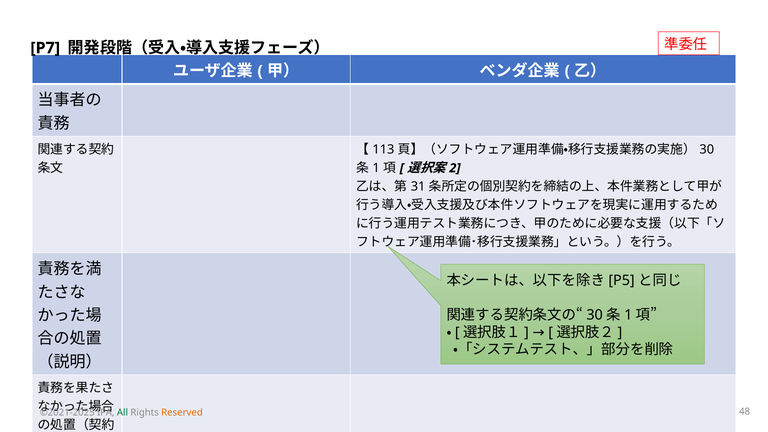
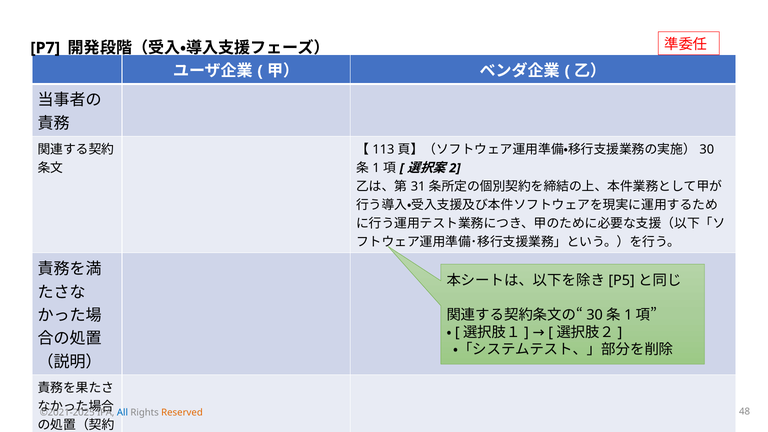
All colour: green -> blue
